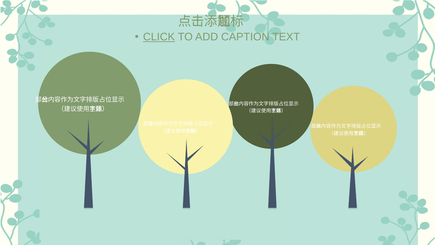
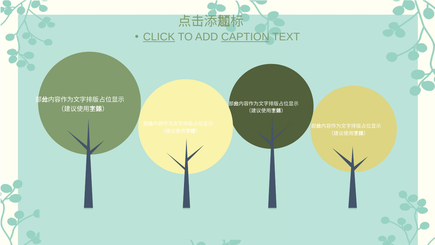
CAPTION underline: none -> present
